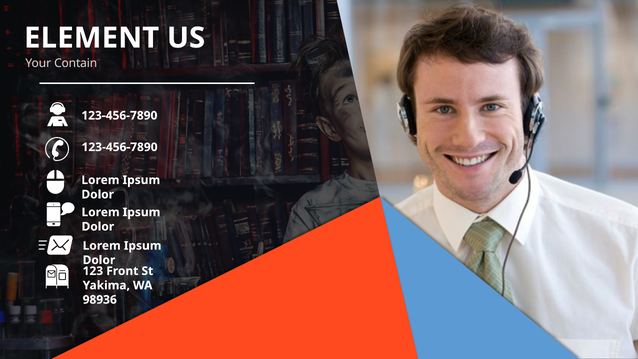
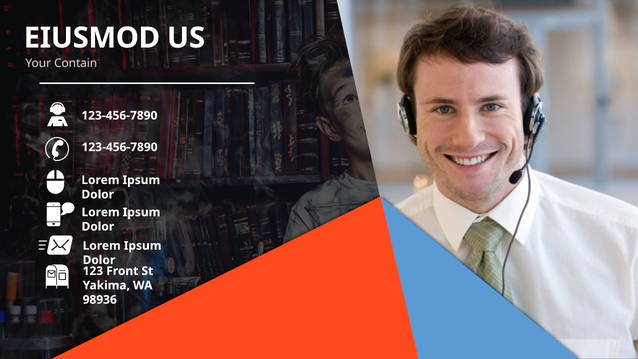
ELEMENT: ELEMENT -> EIUSMOD
